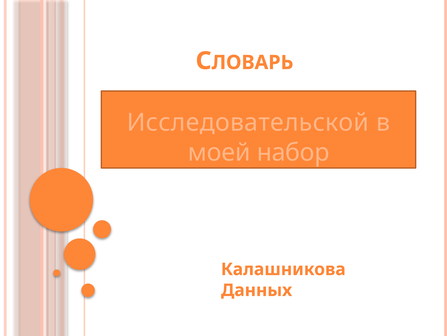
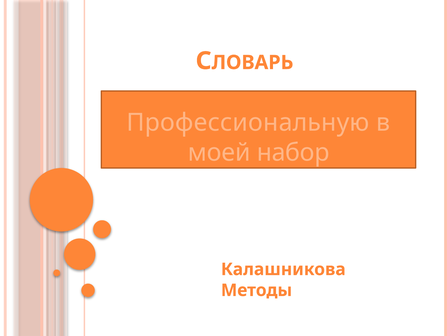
Исследовательской: Исследовательской -> Профессиональную
Данных: Данных -> Методы
